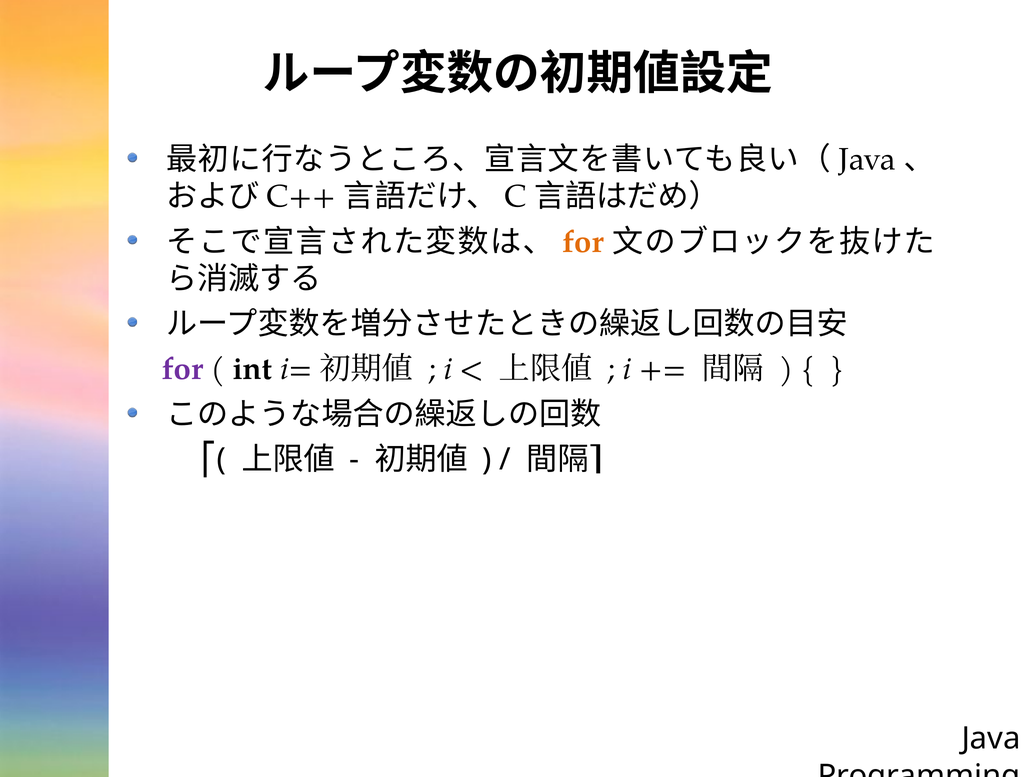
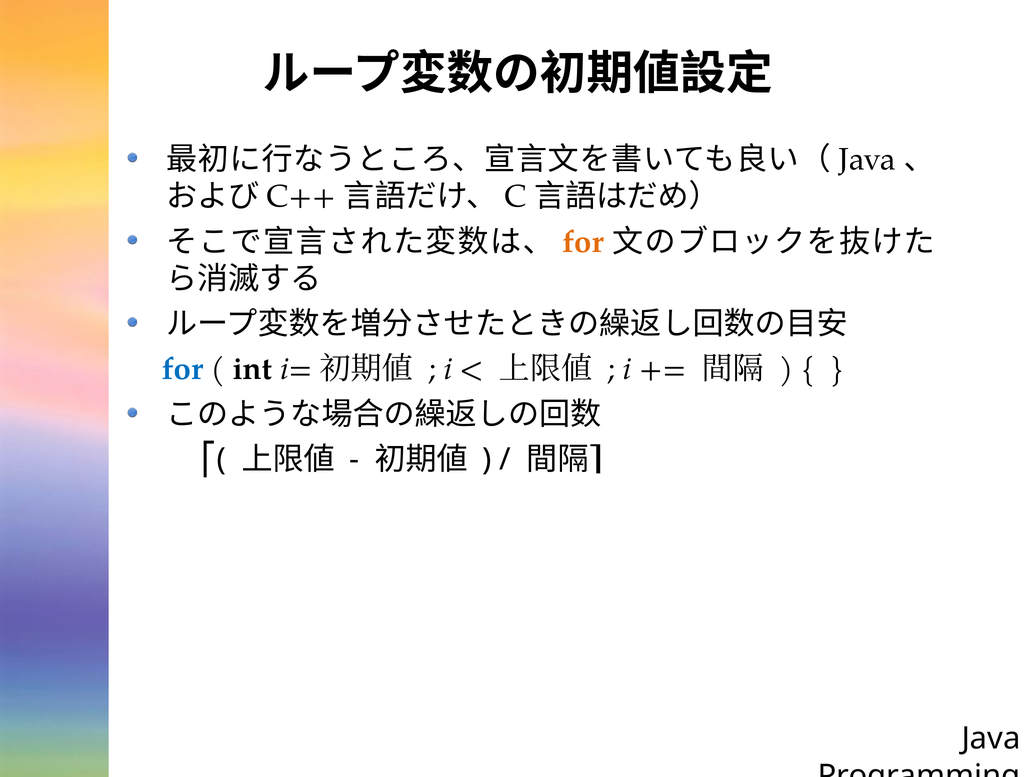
for at (183, 369) colour: purple -> blue
